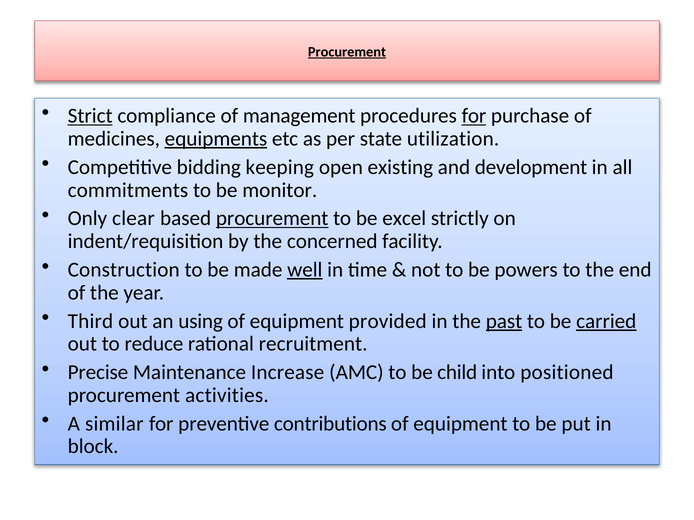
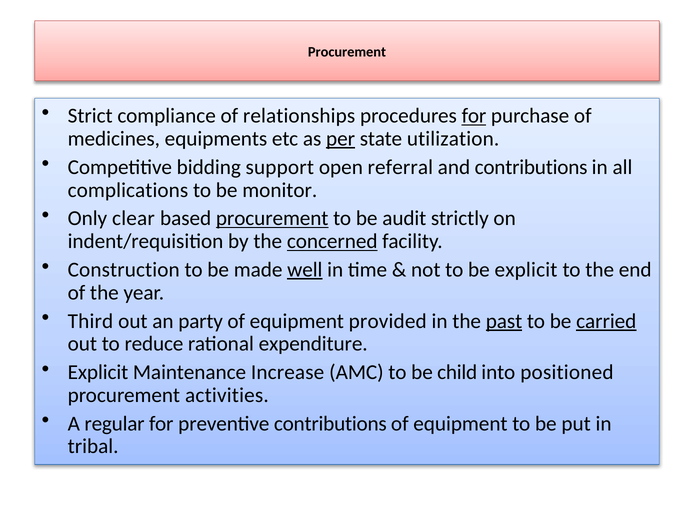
Procurement at (347, 52) underline: present -> none
Strict underline: present -> none
management: management -> relationships
equipments underline: present -> none
per underline: none -> present
keeping: keeping -> support
existing: existing -> referral
and development: development -> contributions
commitments: commitments -> complications
excel: excel -> audit
concerned underline: none -> present
be powers: powers -> explicit
using: using -> party
recruitment: recruitment -> expenditure
Precise at (98, 373): Precise -> Explicit
similar: similar -> regular
block: block -> tribal
